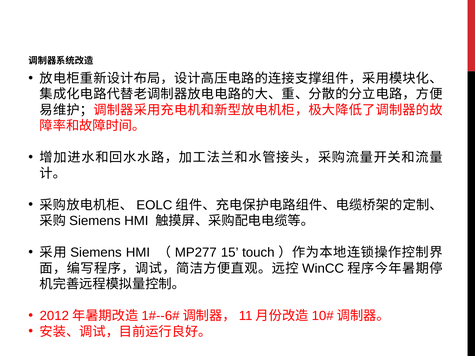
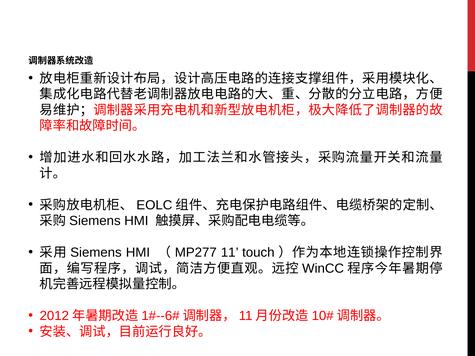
15: 15 -> 11
